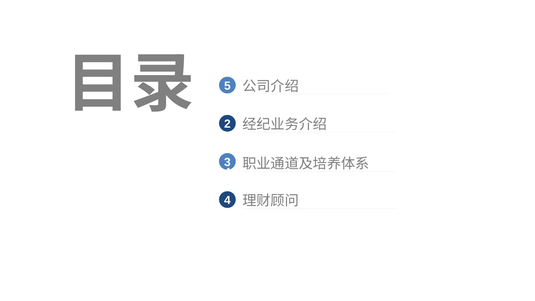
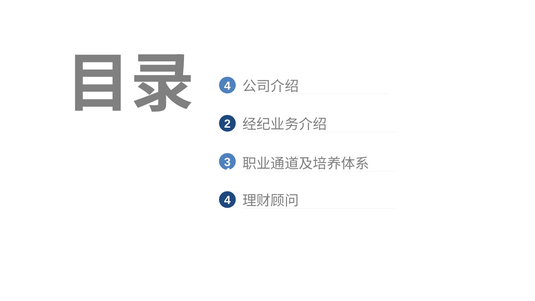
5 at (227, 86): 5 -> 4
